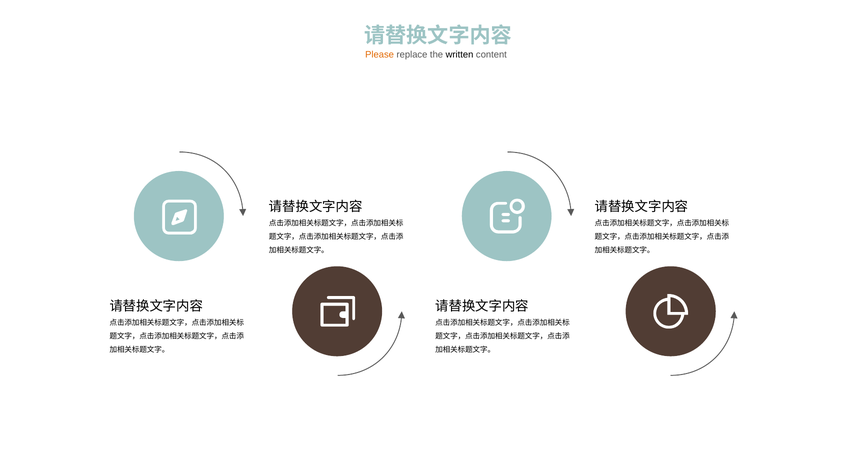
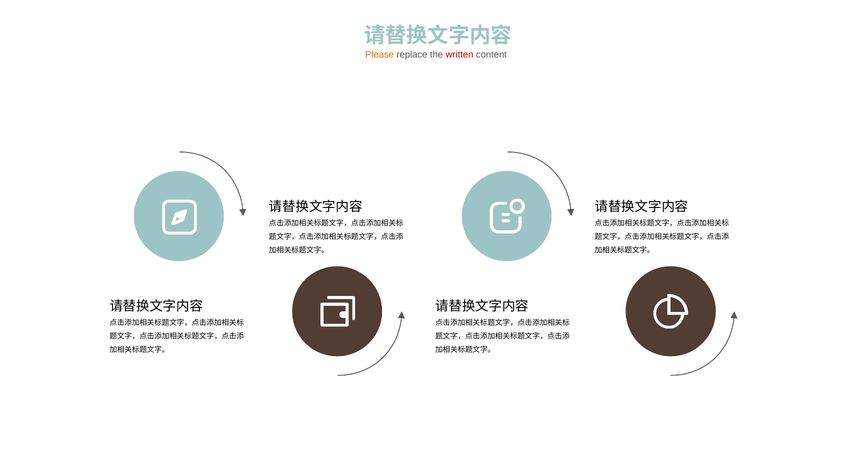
written colour: black -> red
